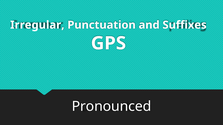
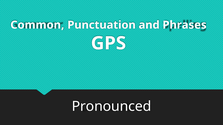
Irregular: Irregular -> Common
Suffixes: Suffixes -> Phrases
